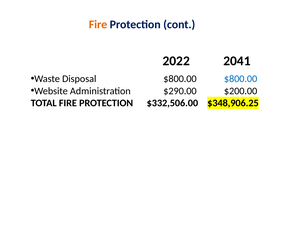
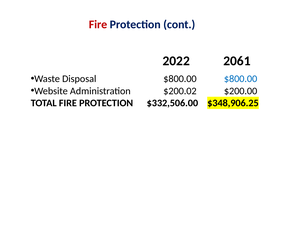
Fire at (98, 25) colour: orange -> red
2041: 2041 -> 2061
$290.00: $290.00 -> $200.02
